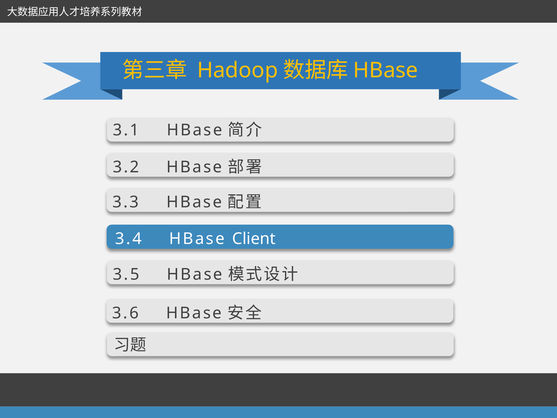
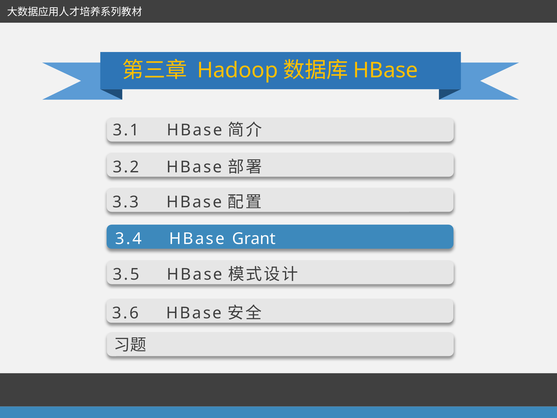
Client: Client -> Grant
